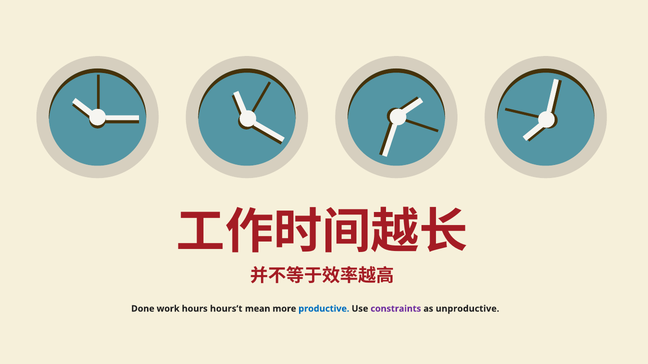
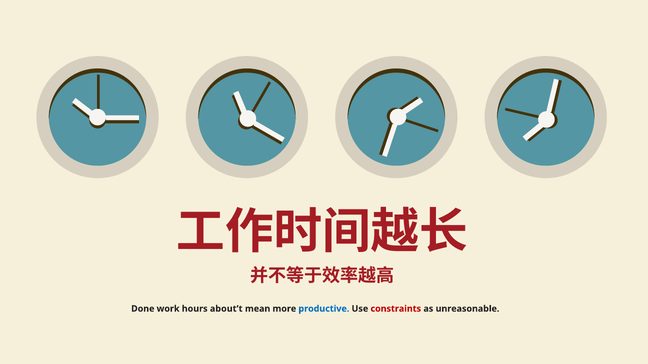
hours’t: hours’t -> about’t
constraints colour: purple -> red
unproductive: unproductive -> unreasonable
